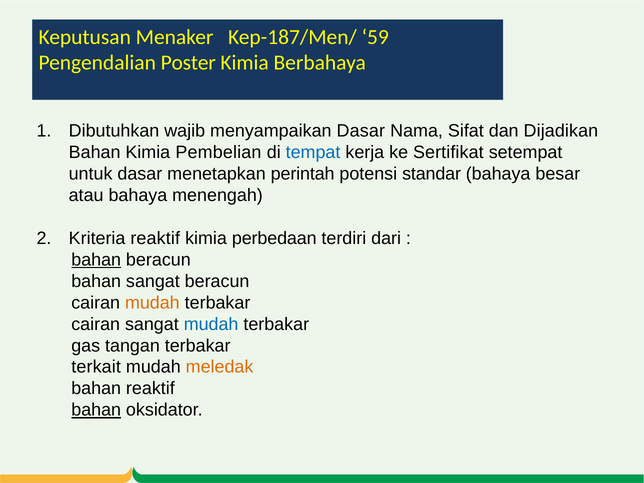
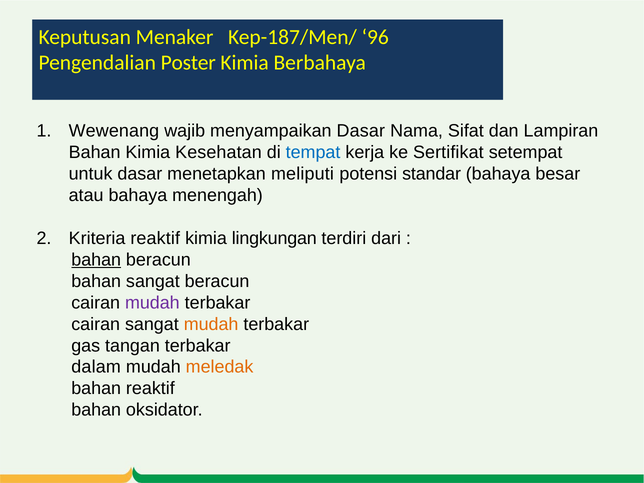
59: 59 -> 96
Dibutuhkan: Dibutuhkan -> Wewenang
Dijadikan: Dijadikan -> Lampiran
Pembelian: Pembelian -> Kesehatan
perintah: perintah -> meliputi
perbedaan: perbedaan -> lingkungan
mudah at (152, 303) colour: orange -> purple
mudah at (211, 324) colour: blue -> orange
terkait: terkait -> dalam
bahan at (96, 410) underline: present -> none
